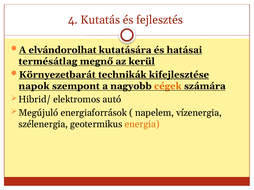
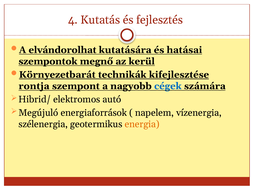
termésátlag: termésátlag -> szempontok
napok: napok -> rontja
cégek colour: orange -> blue
